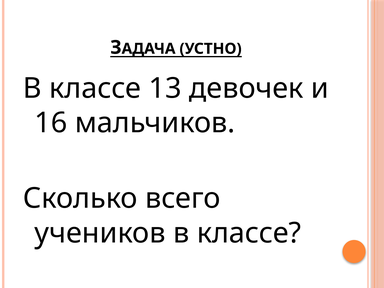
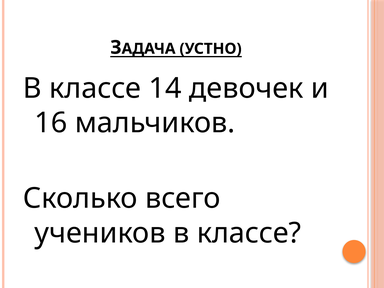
13: 13 -> 14
